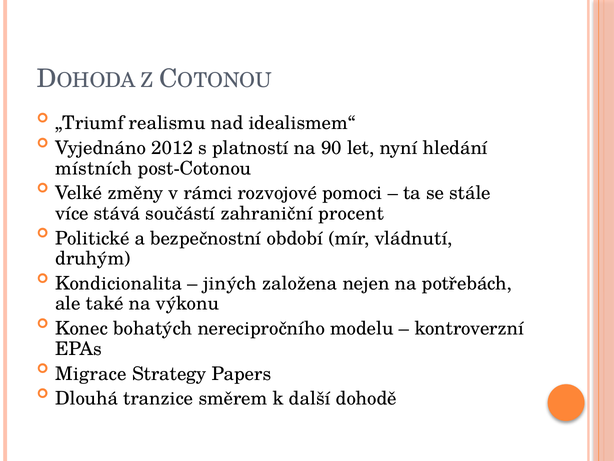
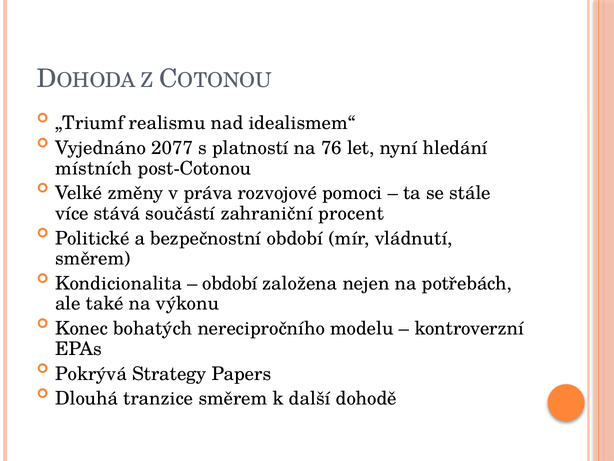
2012: 2012 -> 2077
90: 90 -> 76
rámci: rámci -> práva
druhým at (93, 258): druhým -> směrem
jiných at (230, 283): jiných -> období
Migrace: Migrace -> Pokrývá
